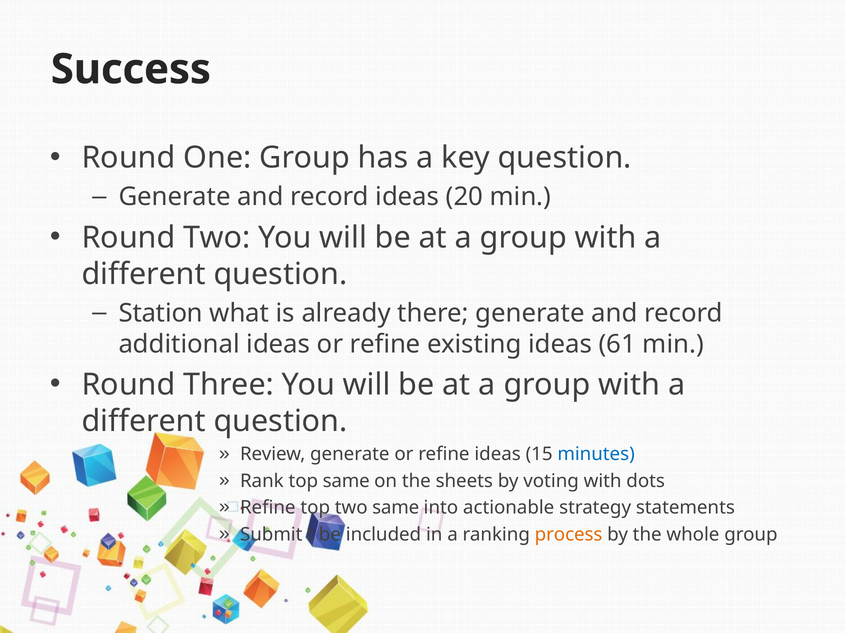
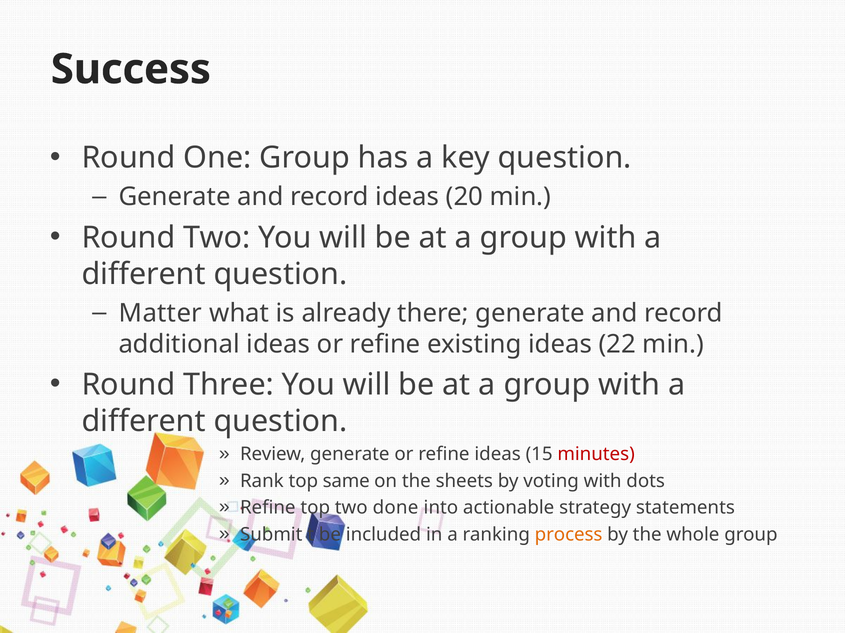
Station: Station -> Matter
61: 61 -> 22
minutes colour: blue -> red
two same: same -> done
